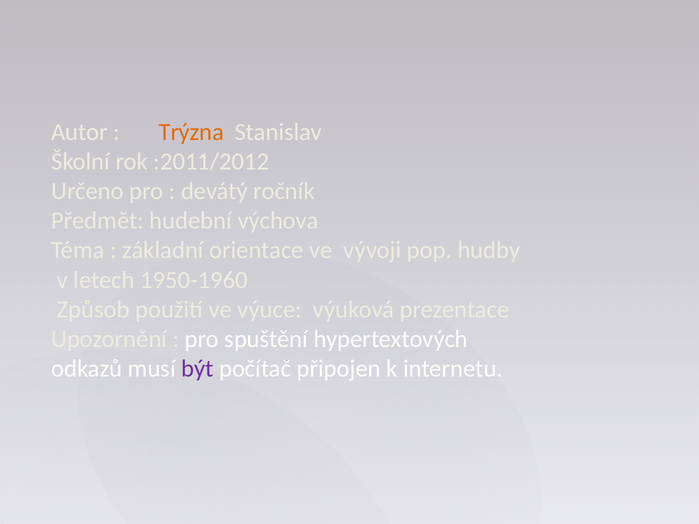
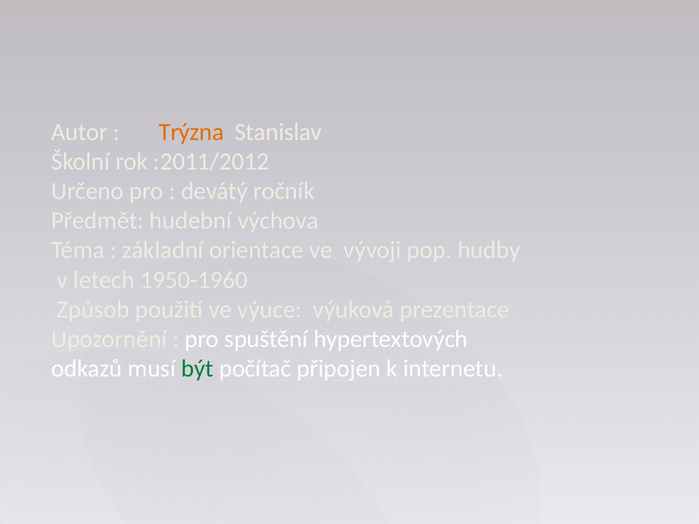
být colour: purple -> green
